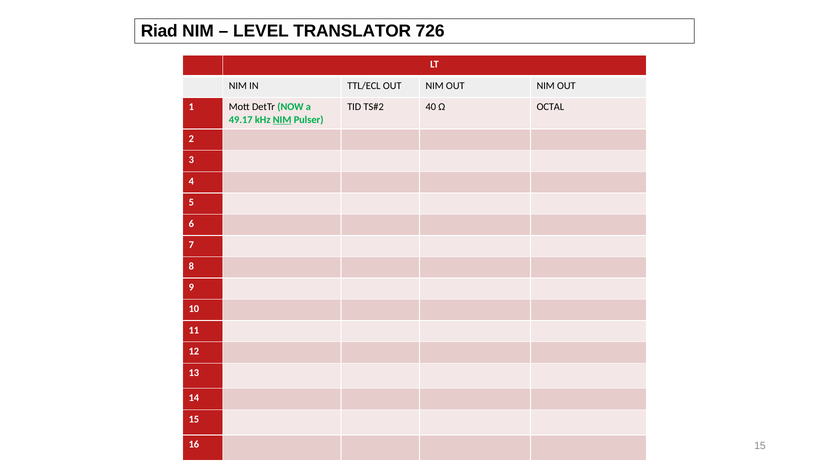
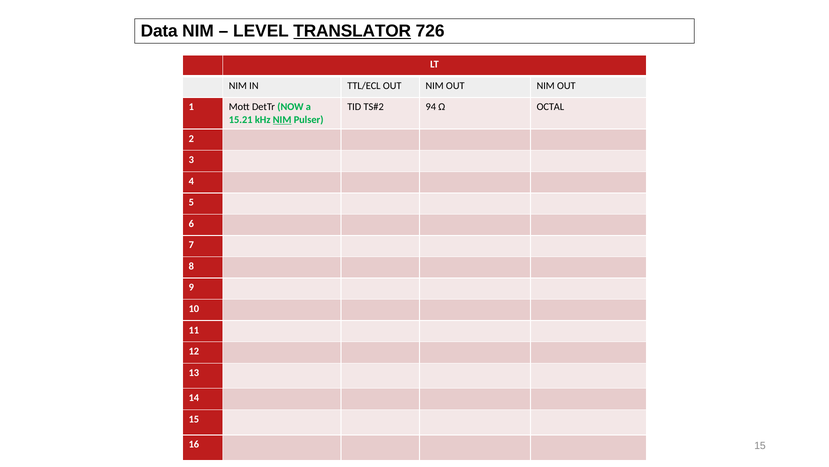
Riad: Riad -> Data
TRANSLATOR underline: none -> present
40: 40 -> 94
49.17: 49.17 -> 15.21
